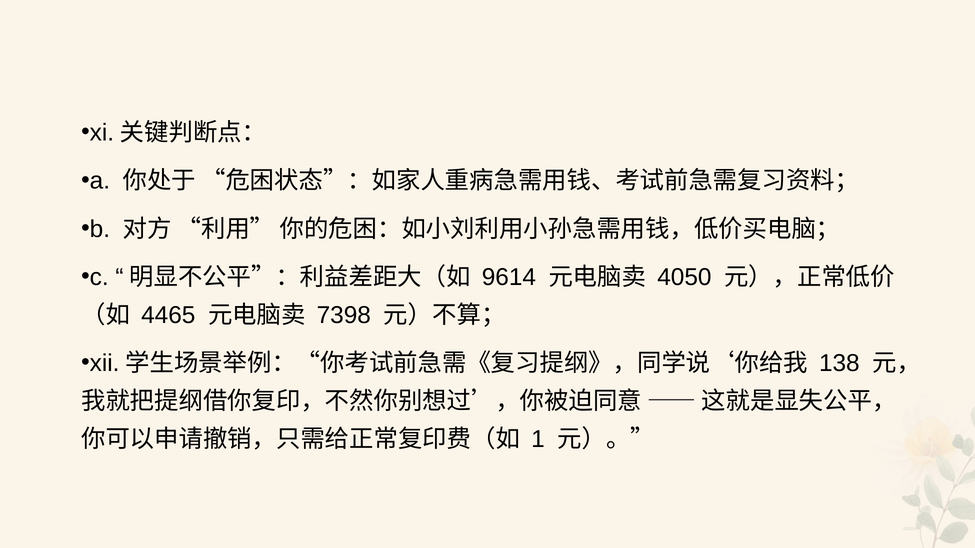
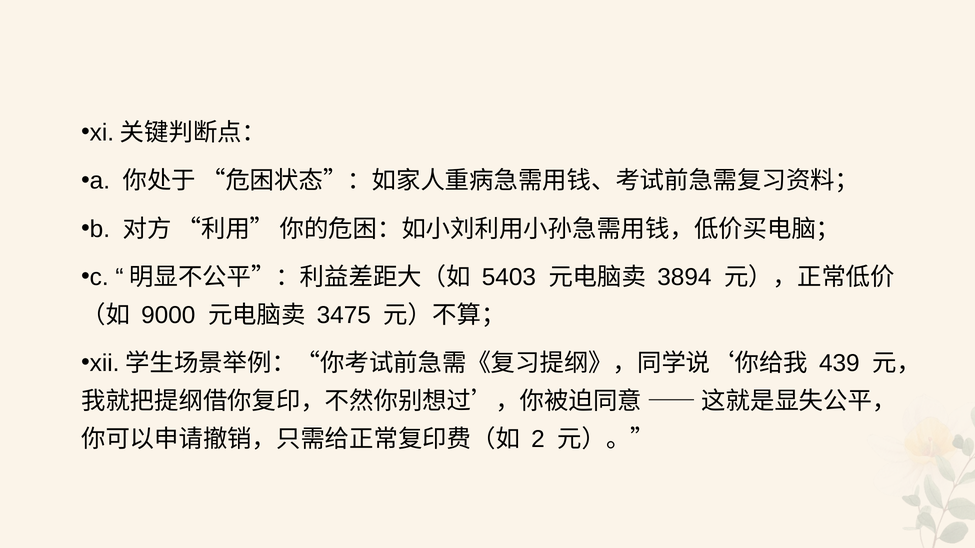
9614: 9614 -> 5403
4050: 4050 -> 3894
4465: 4465 -> 9000
7398: 7398 -> 3475
138: 138 -> 439
1: 1 -> 2
